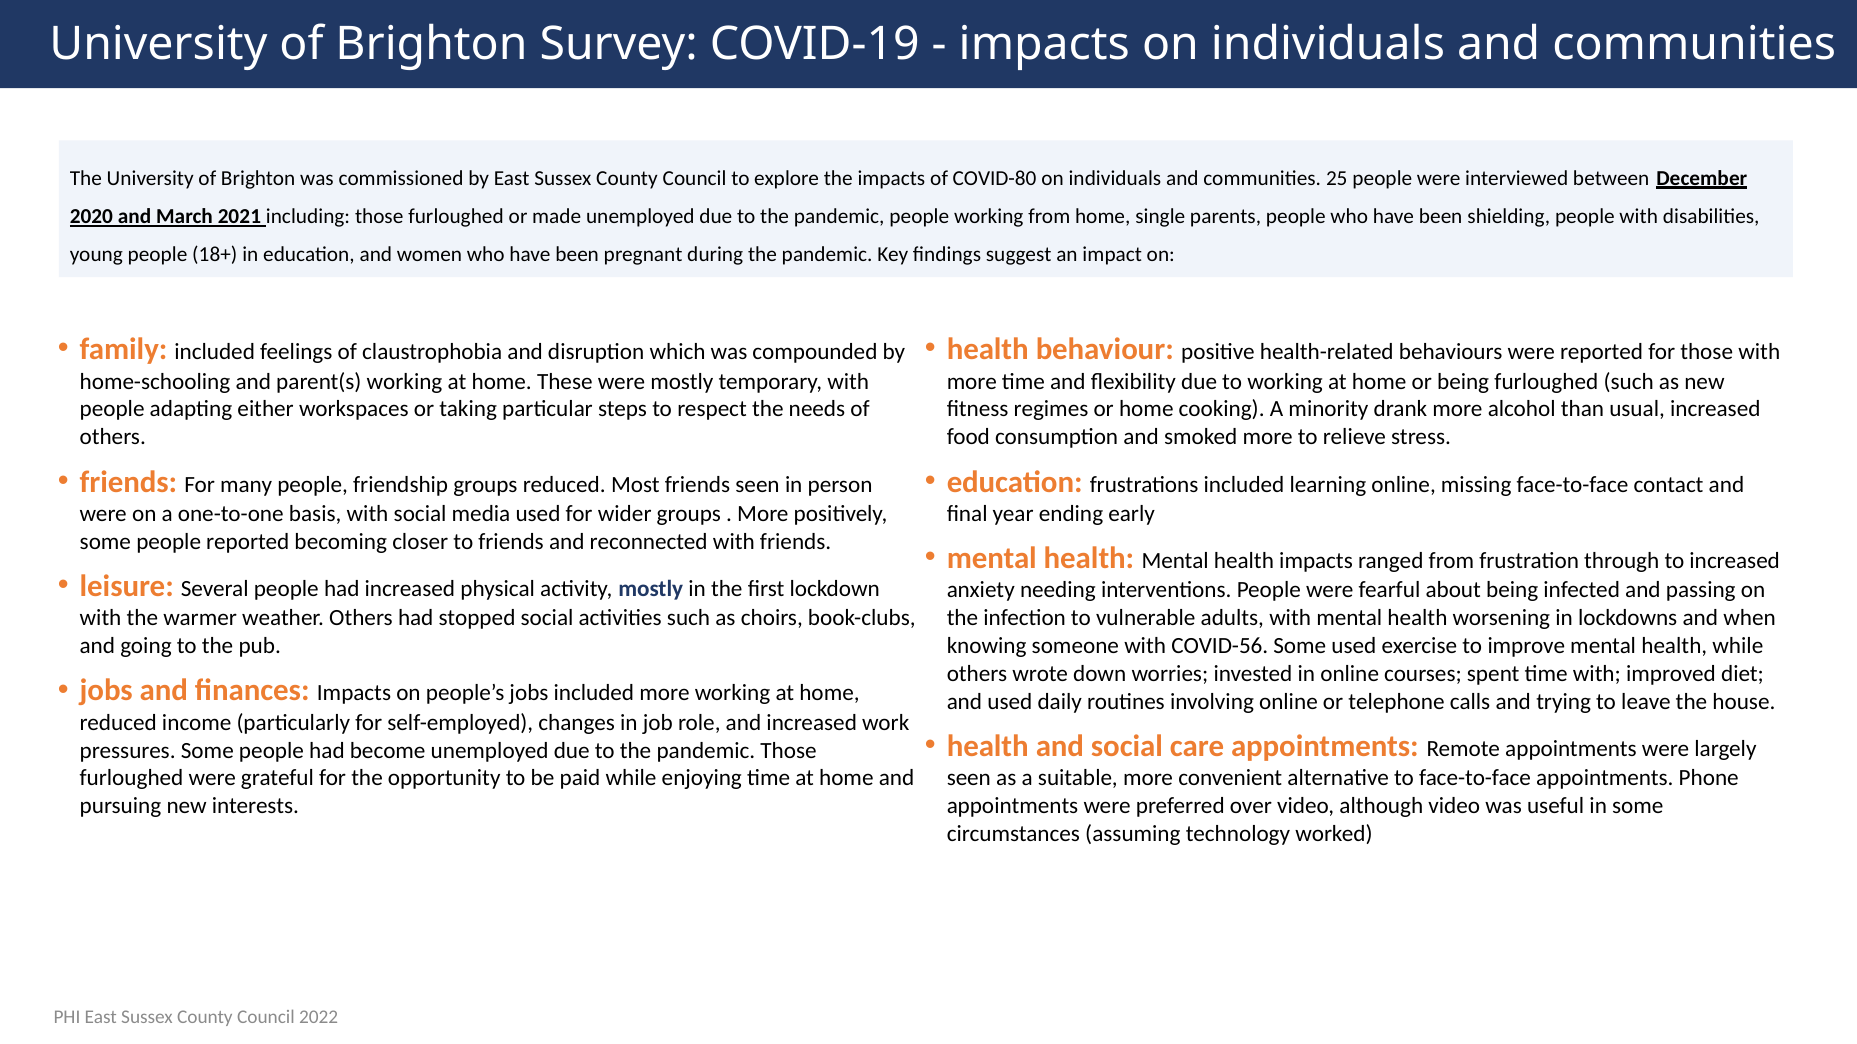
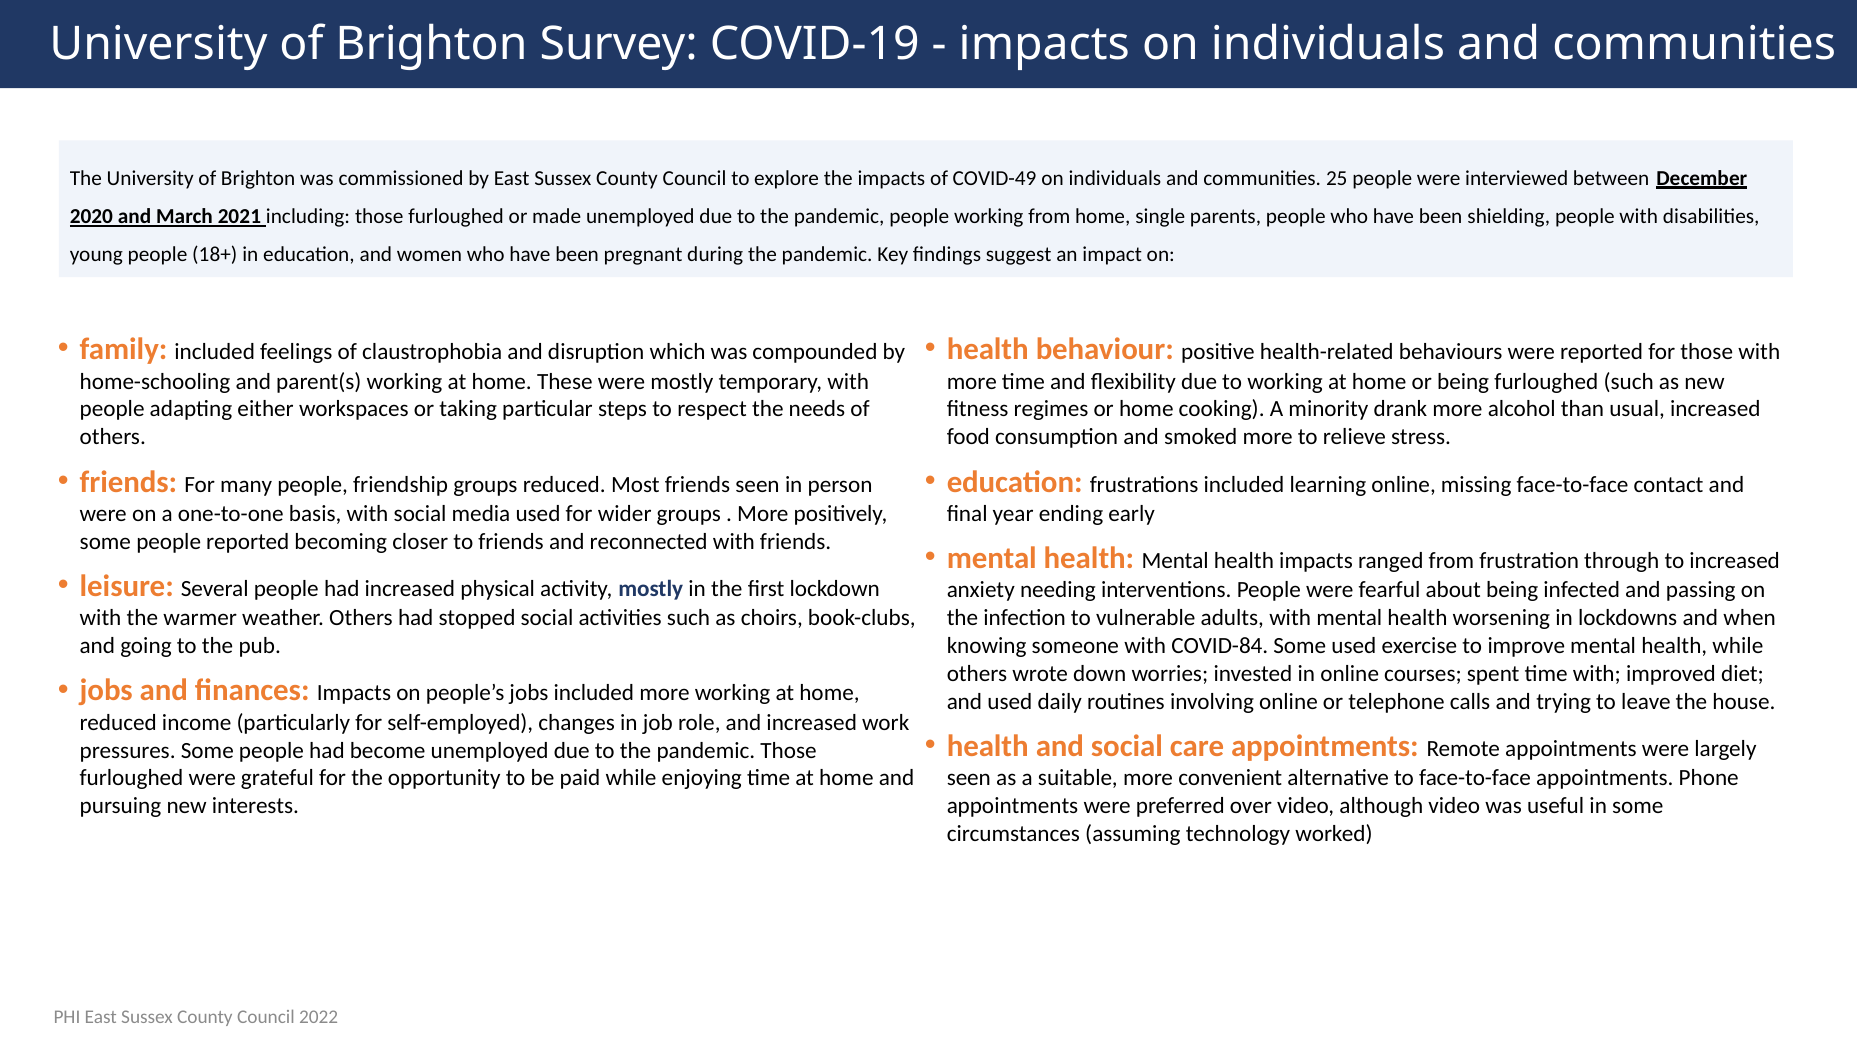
COVID-80: COVID-80 -> COVID-49
COVID-56: COVID-56 -> COVID-84
